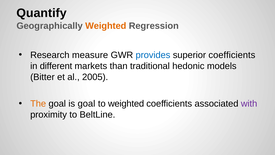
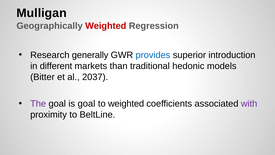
Quantify: Quantify -> Mulligan
Weighted at (106, 26) colour: orange -> red
measure: measure -> generally
superior coefficients: coefficients -> introduction
2005: 2005 -> 2037
The colour: orange -> purple
